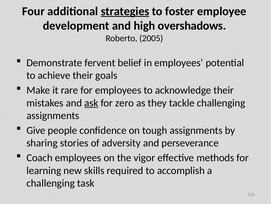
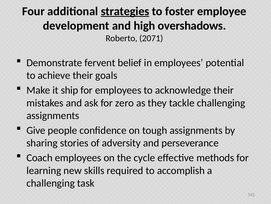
2005: 2005 -> 2071
rare: rare -> ship
ask underline: present -> none
vigor: vigor -> cycle
